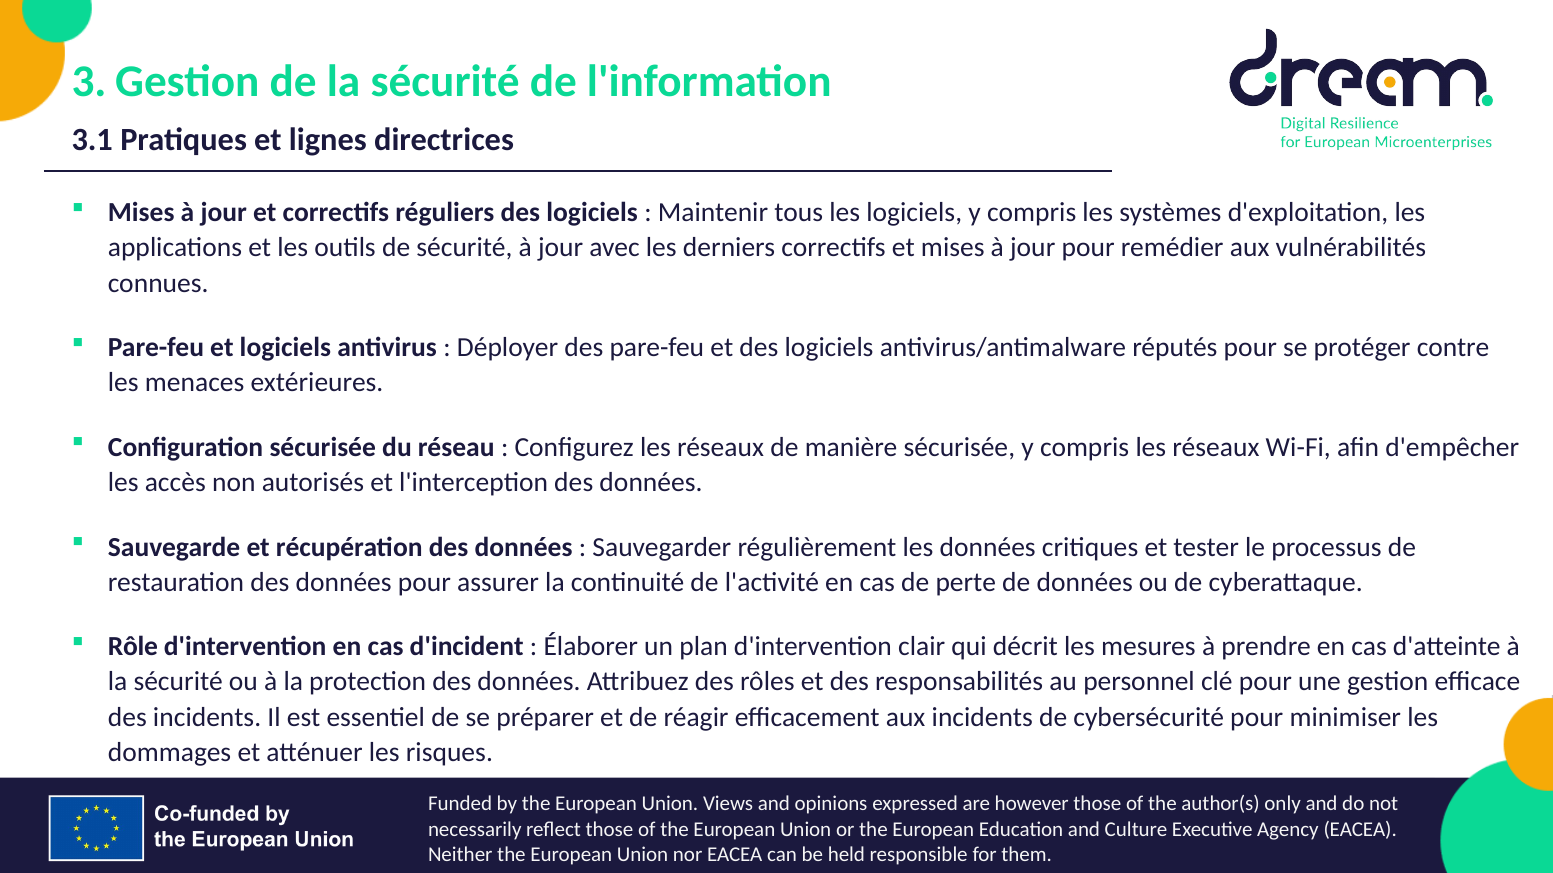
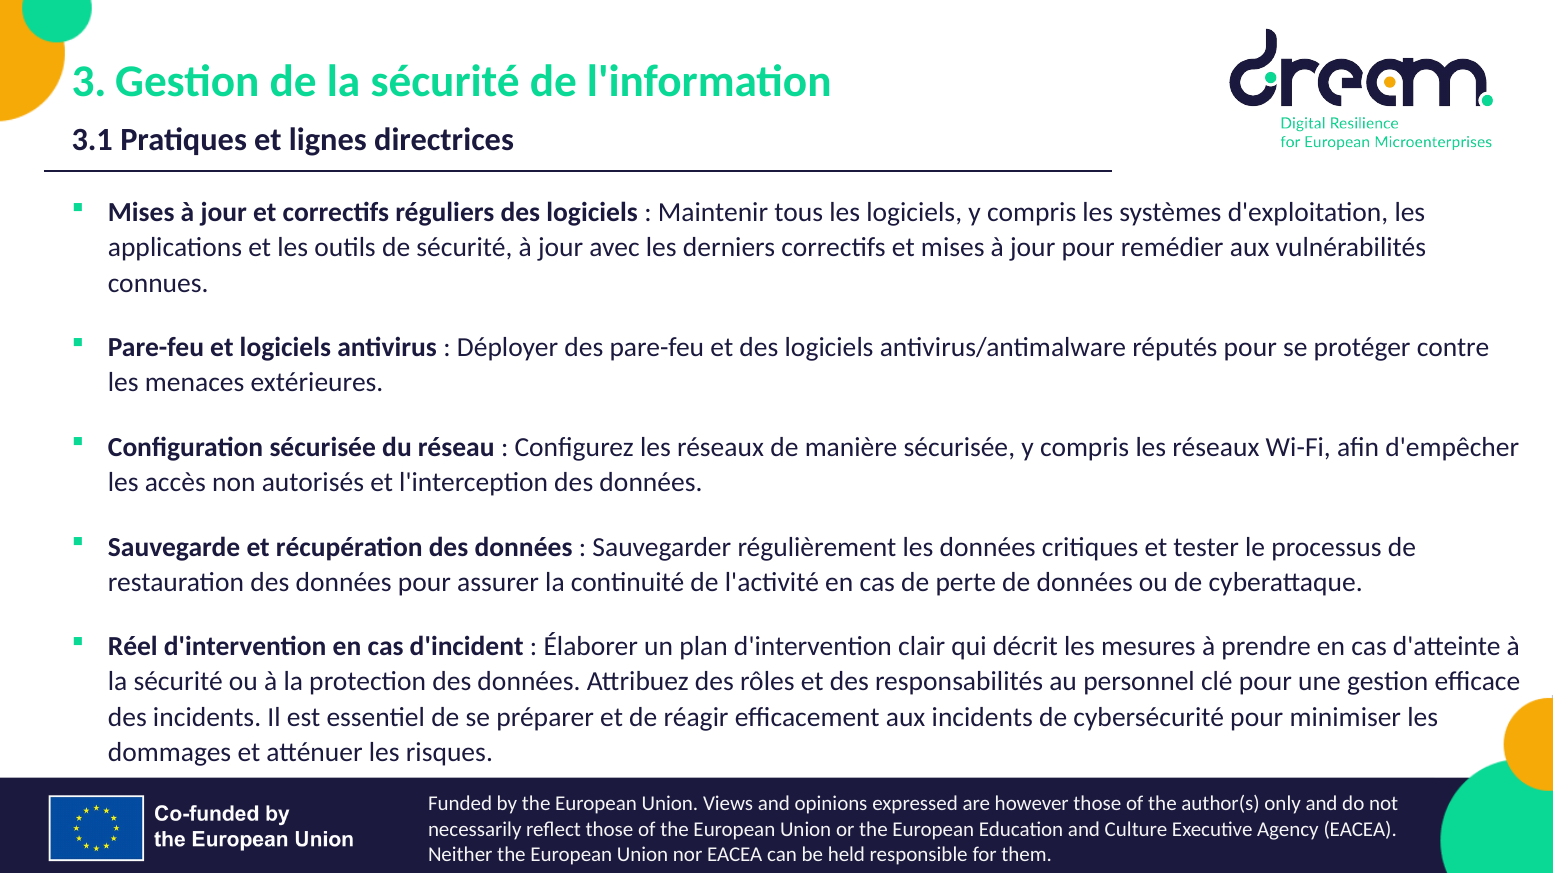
Rôle: Rôle -> Réel
